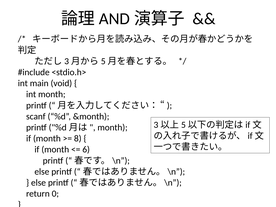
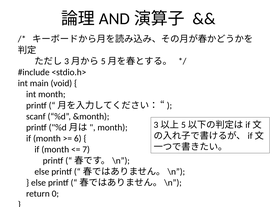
8: 8 -> 6
6: 6 -> 7
